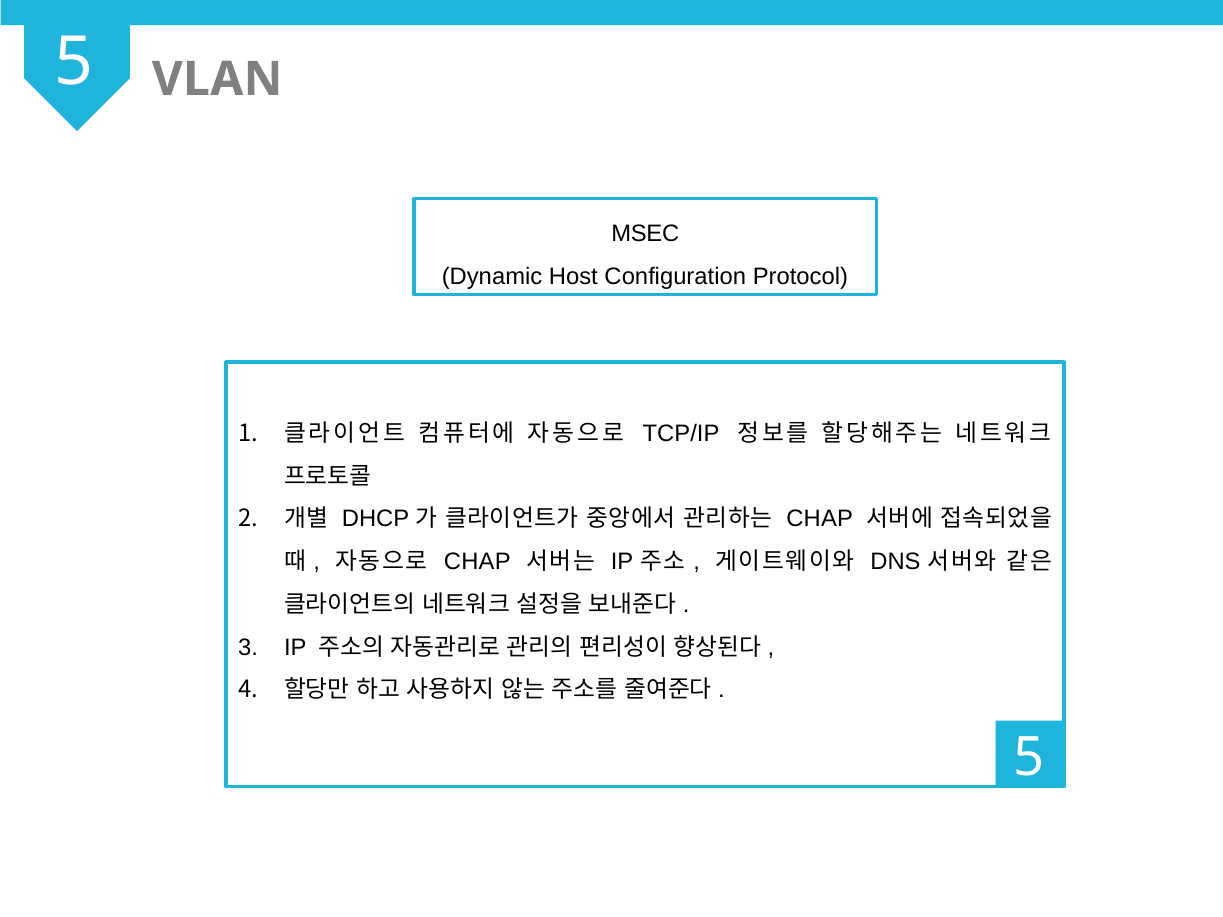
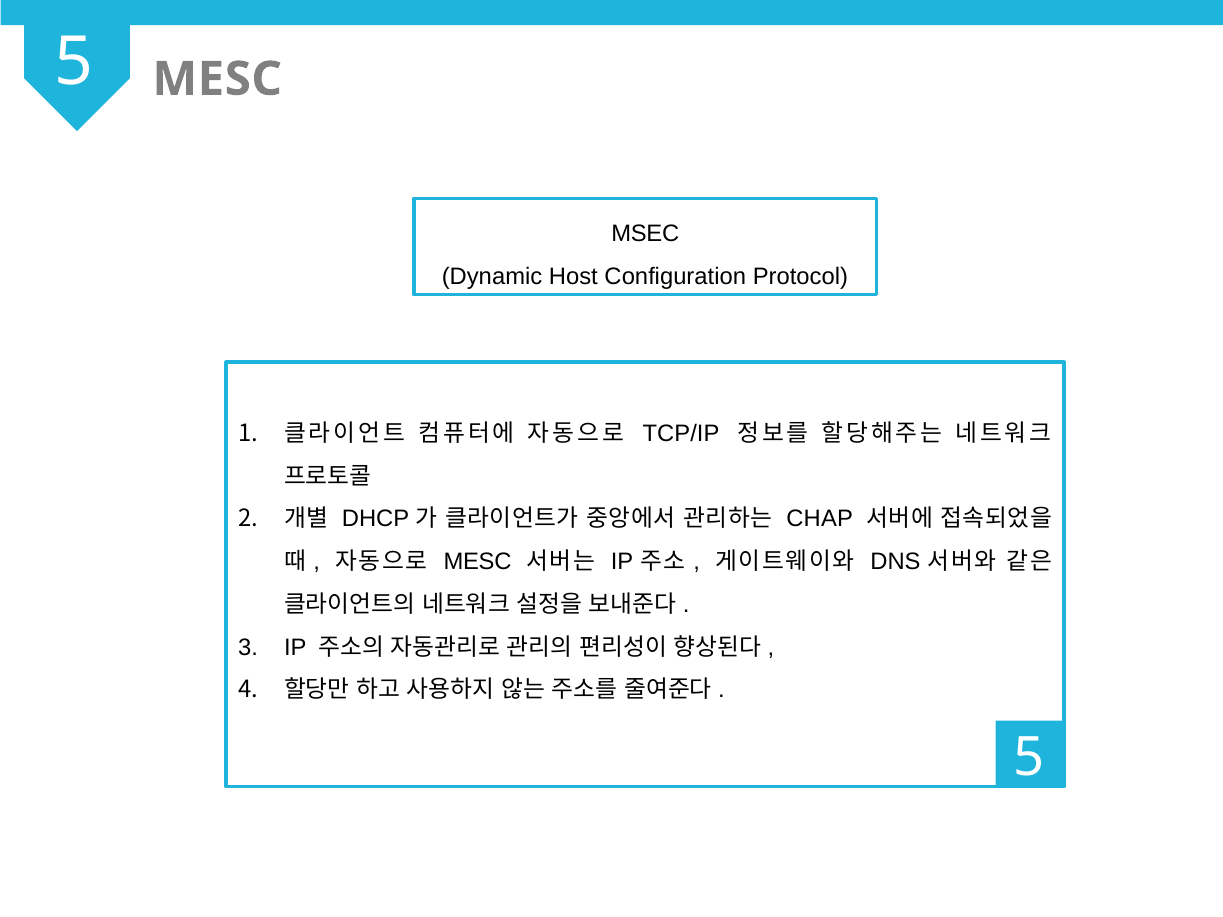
VLAN at (217, 79): VLAN -> MESC
CHAP at (477, 562): CHAP -> MESC
